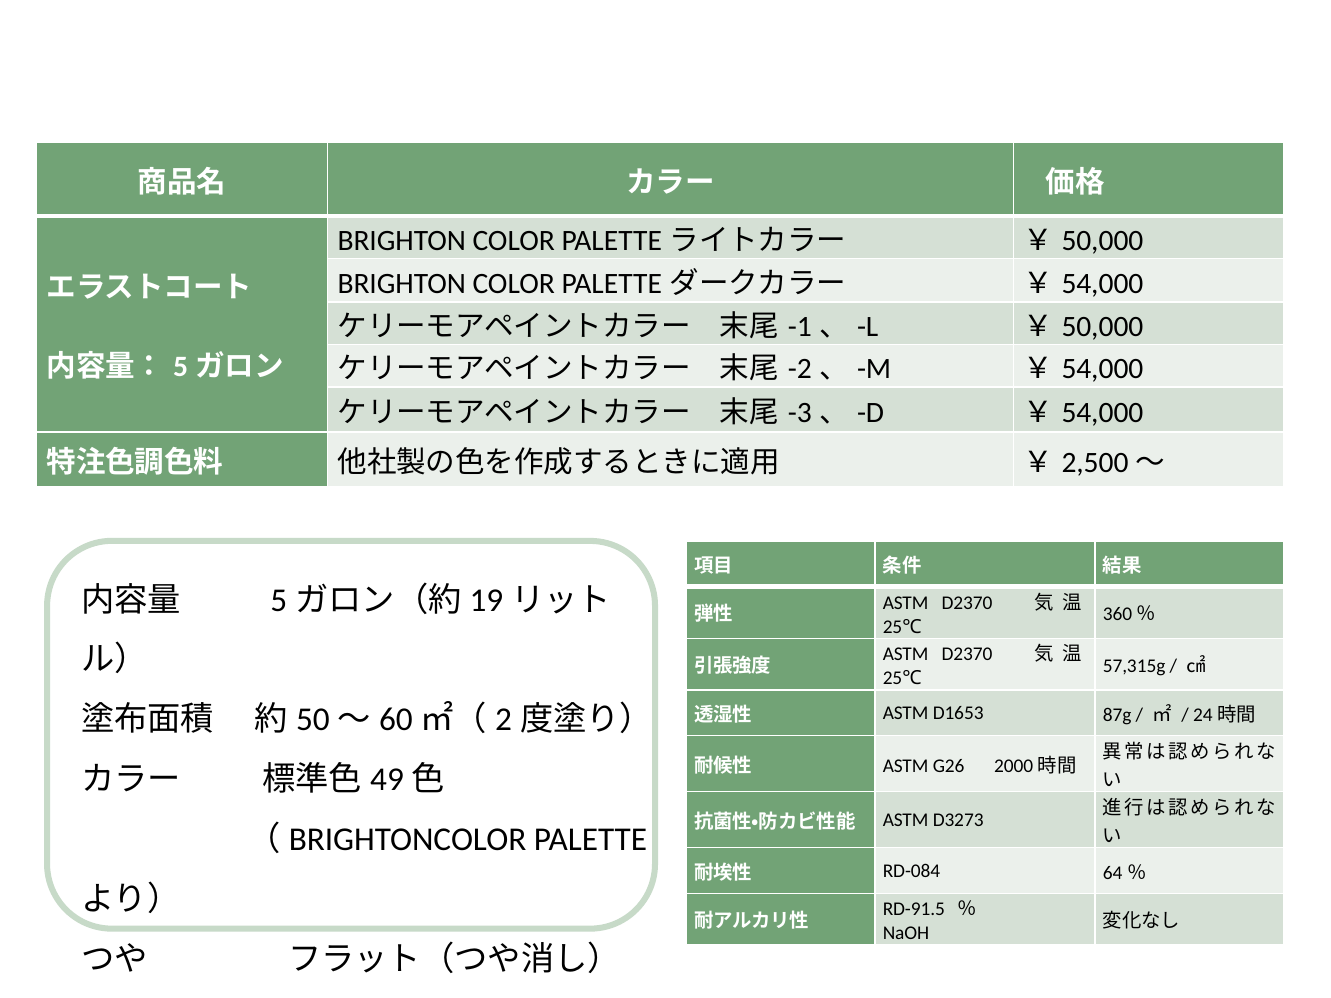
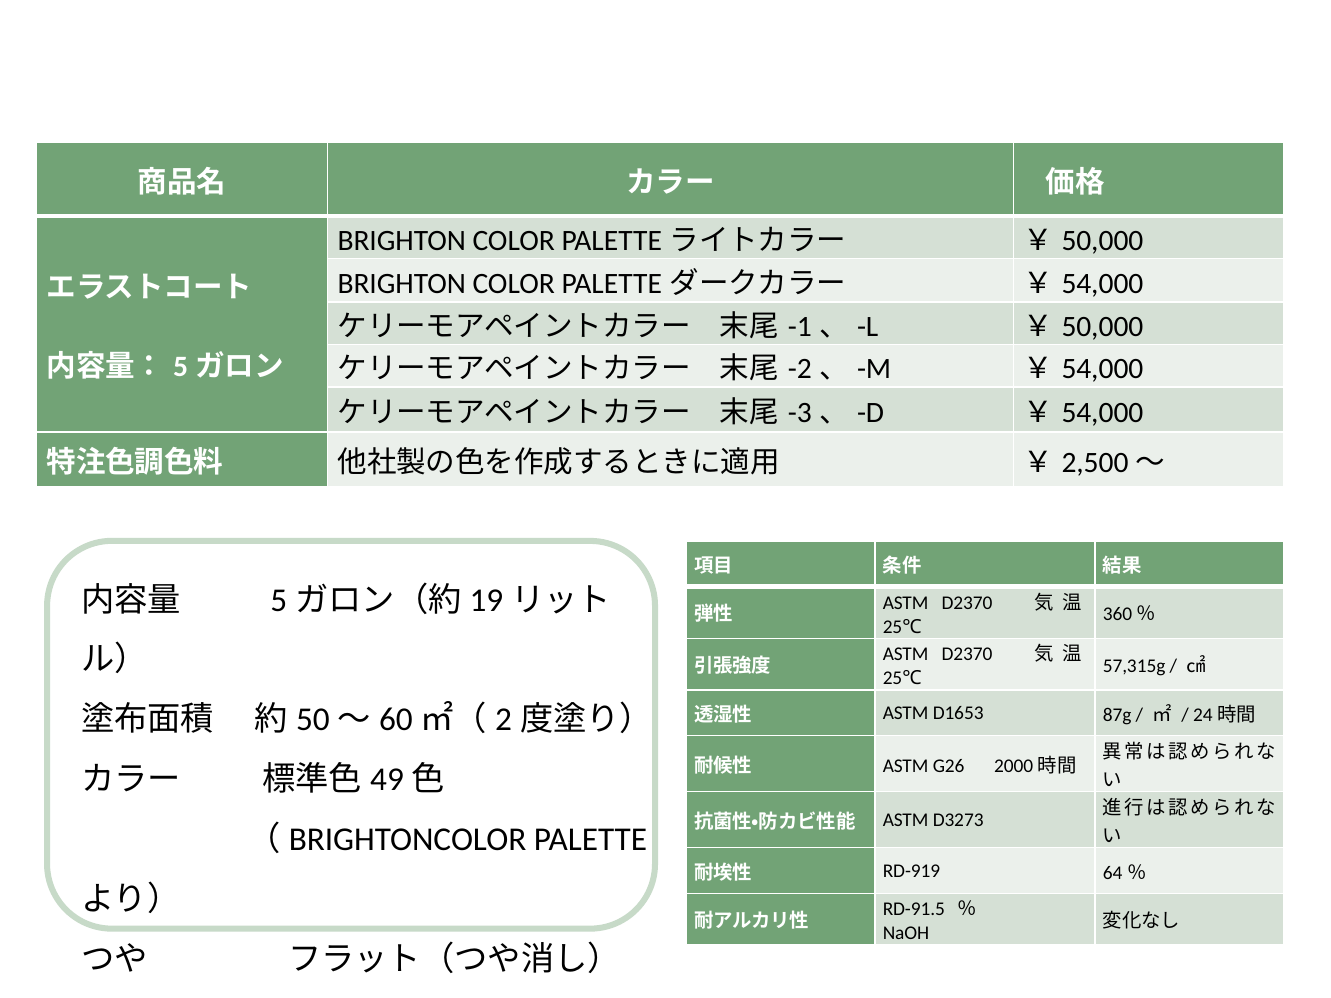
RD-084: RD-084 -> RD-919
